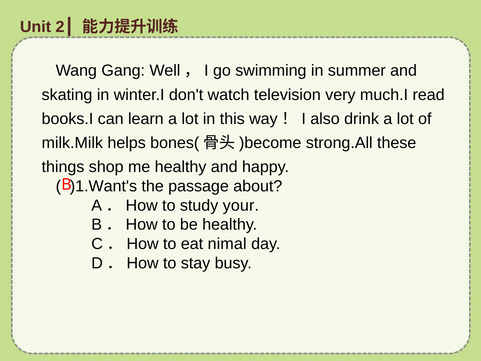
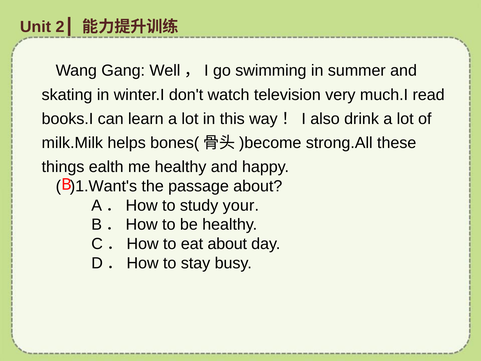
shop: shop -> ealth
eat nimal: nimal -> about
